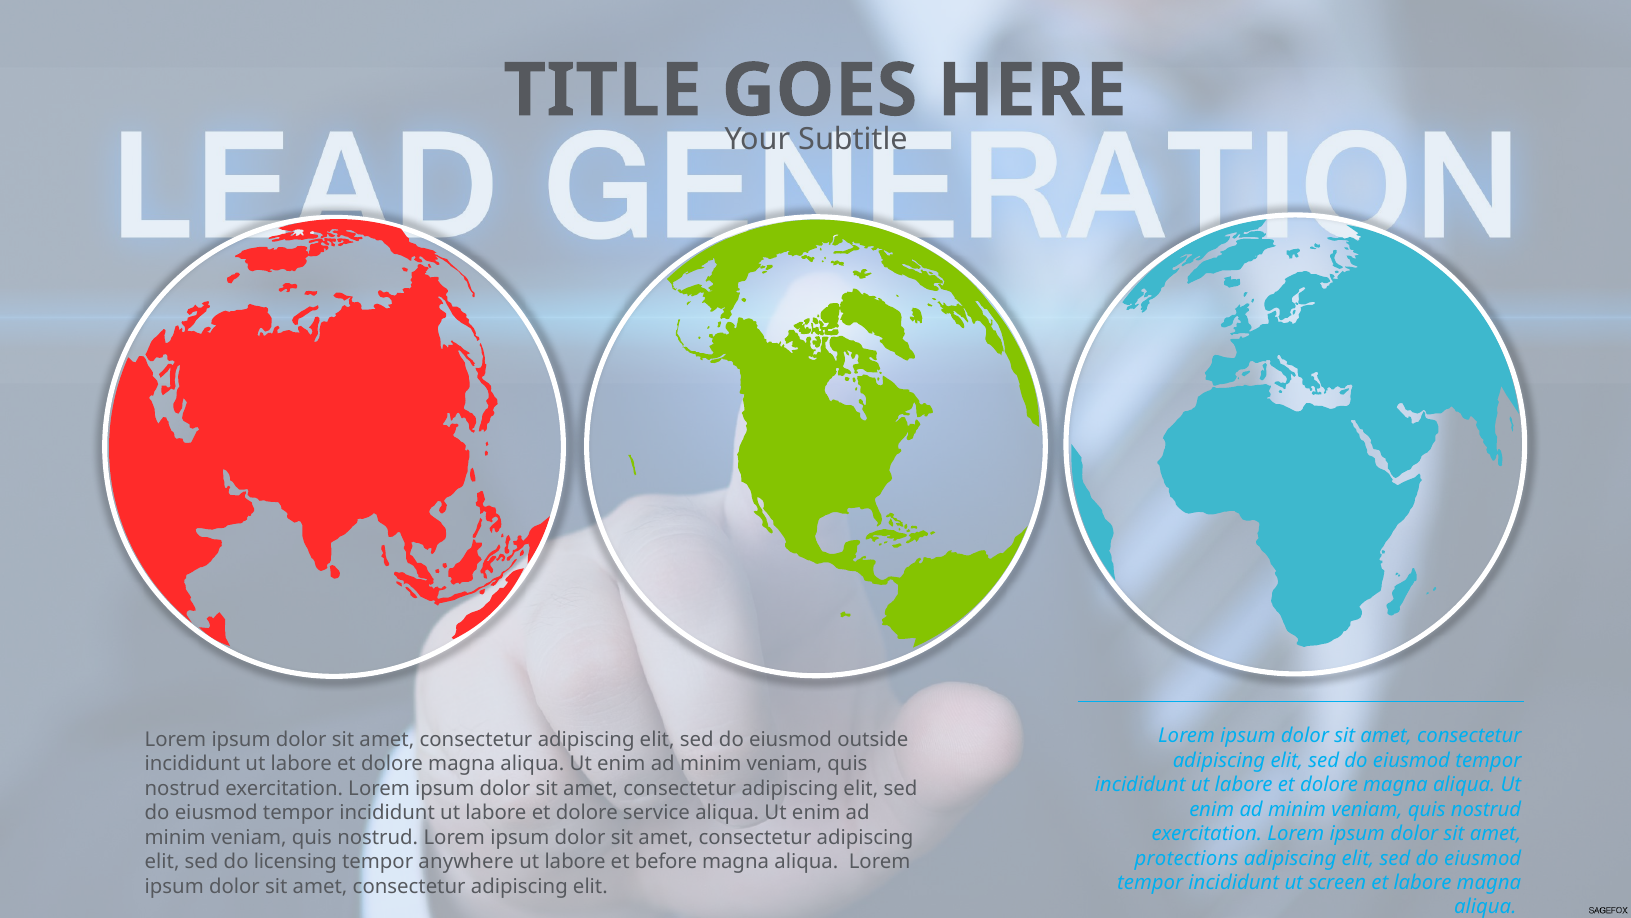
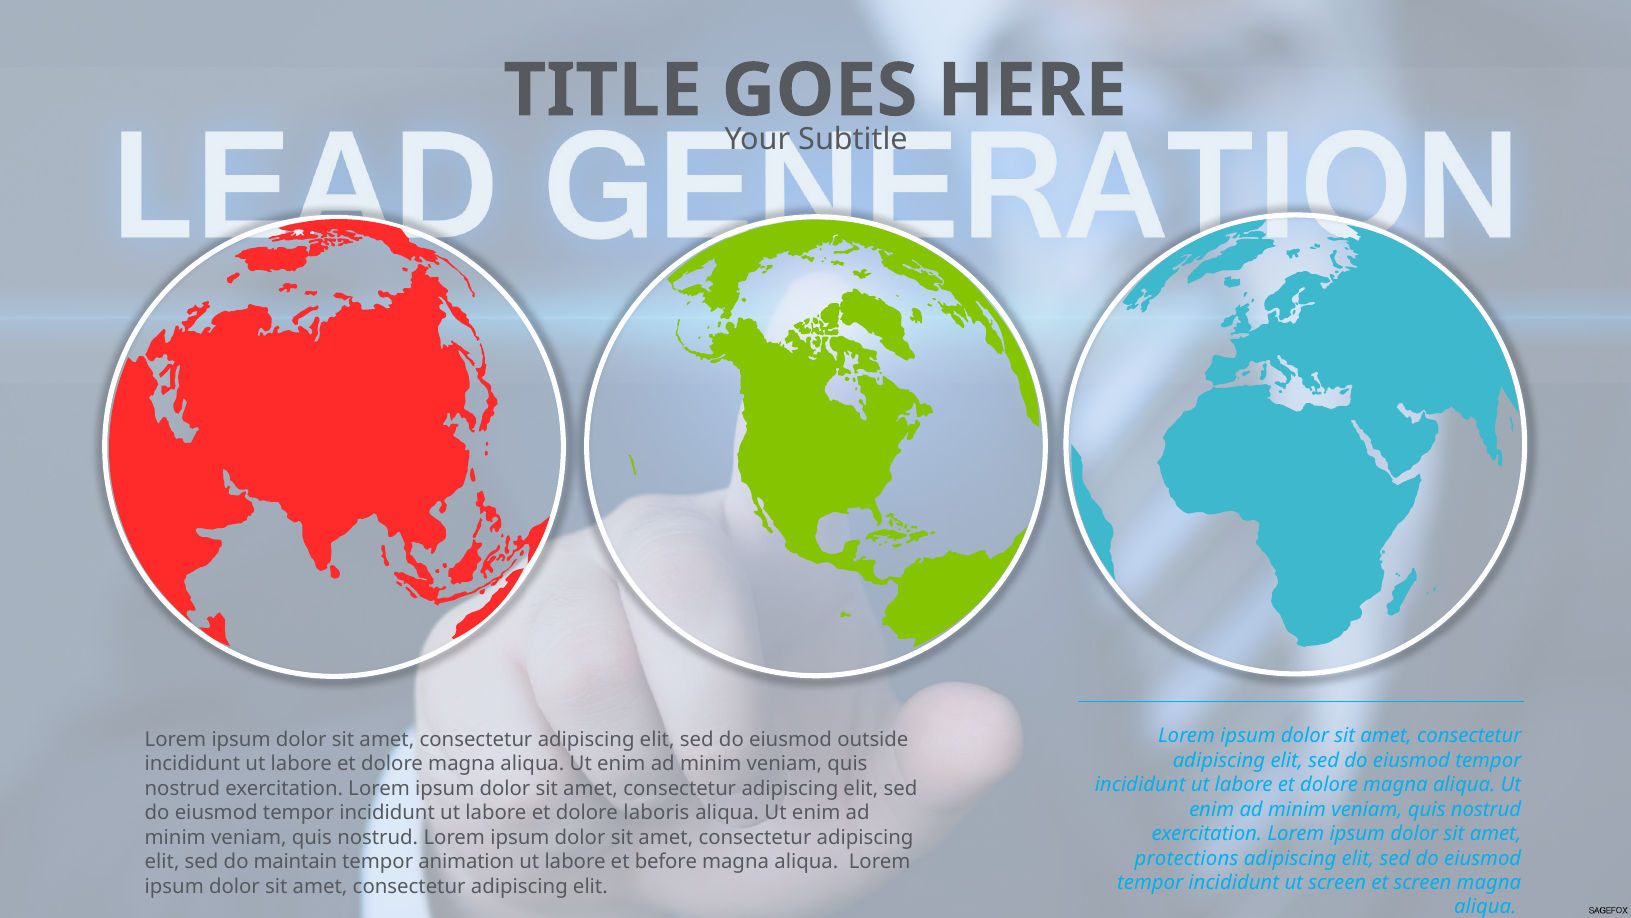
service: service -> laboris
licensing: licensing -> maintain
anywhere: anywhere -> animation
et labore: labore -> screen
